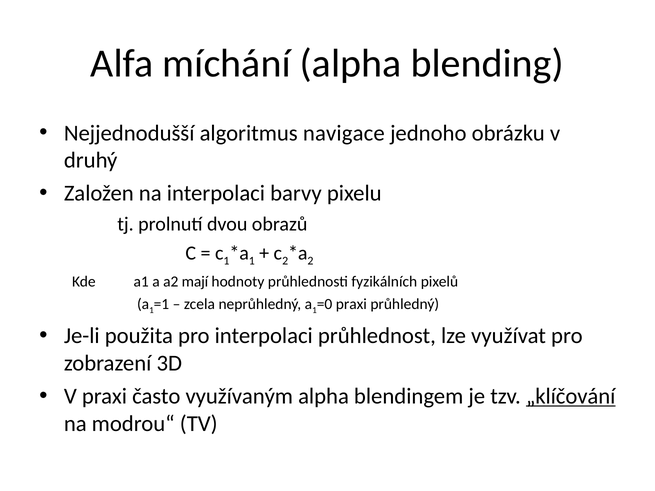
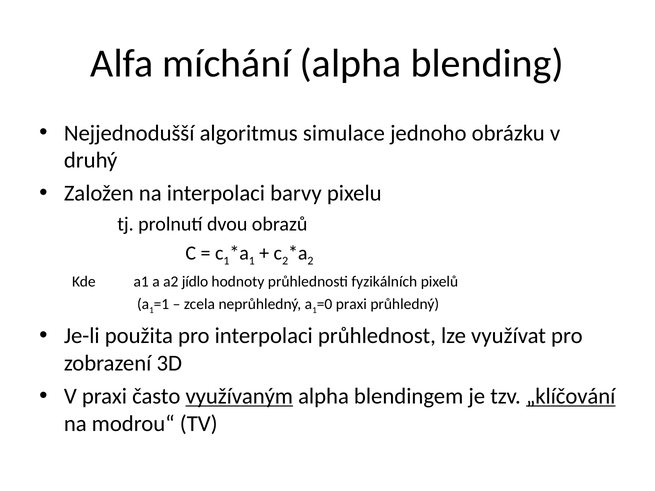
navigace: navigace -> simulace
mají: mají -> jídlo
využívaným underline: none -> present
